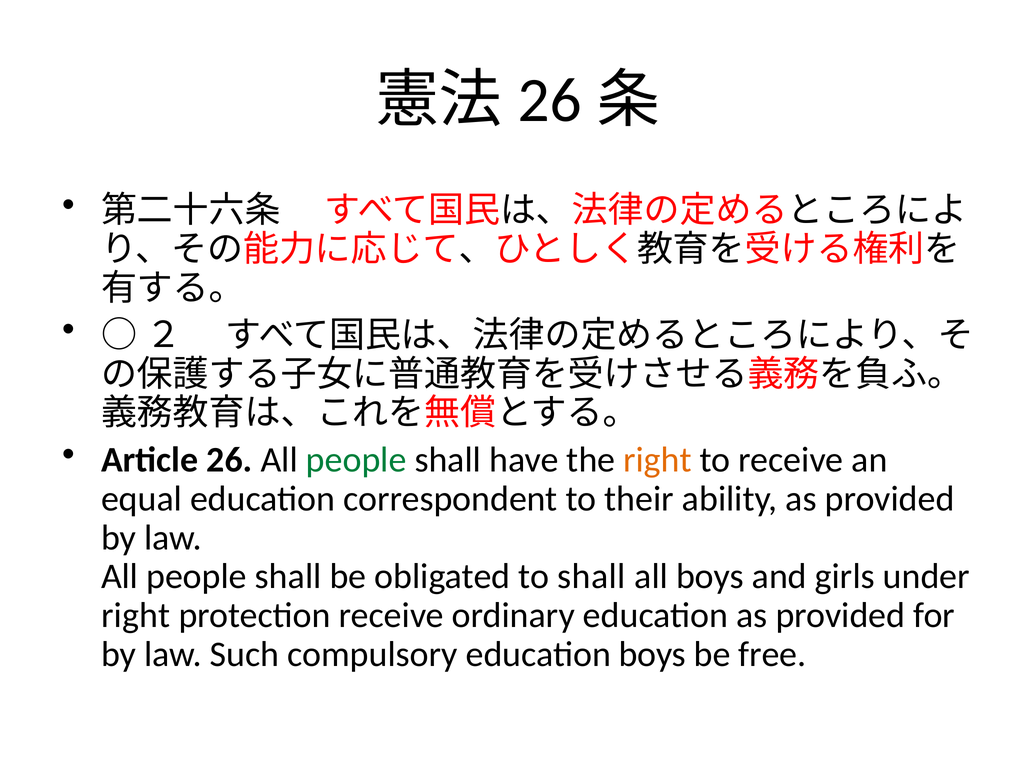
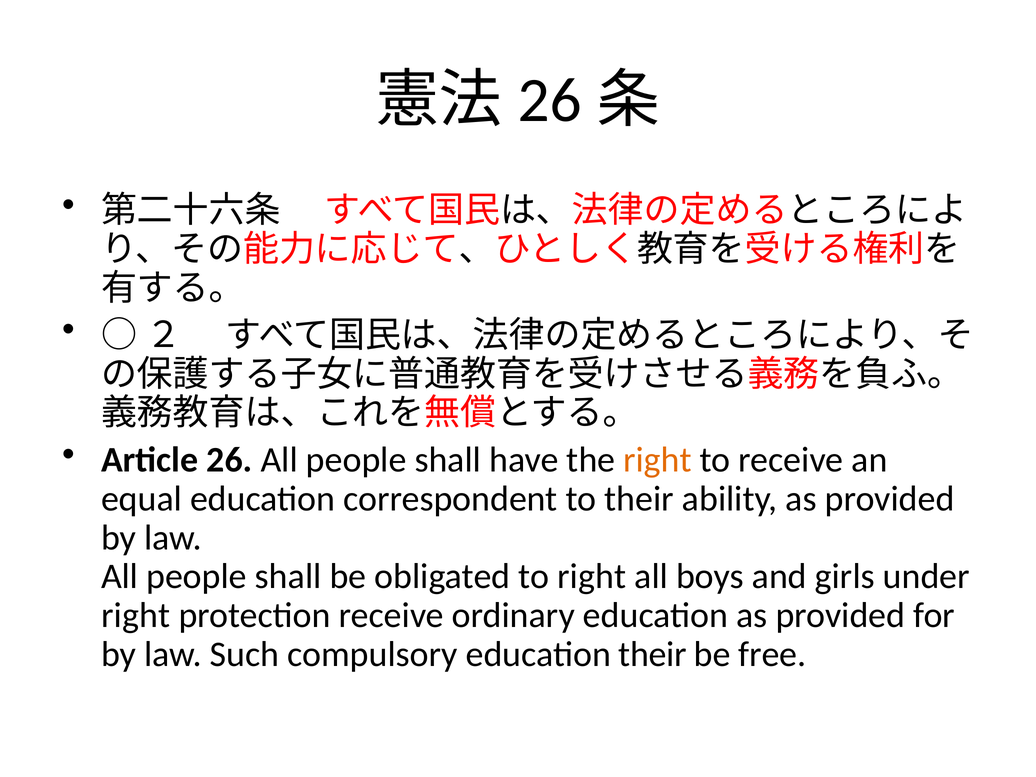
people at (356, 460) colour: green -> black
to shall: shall -> right
education boys: boys -> their
